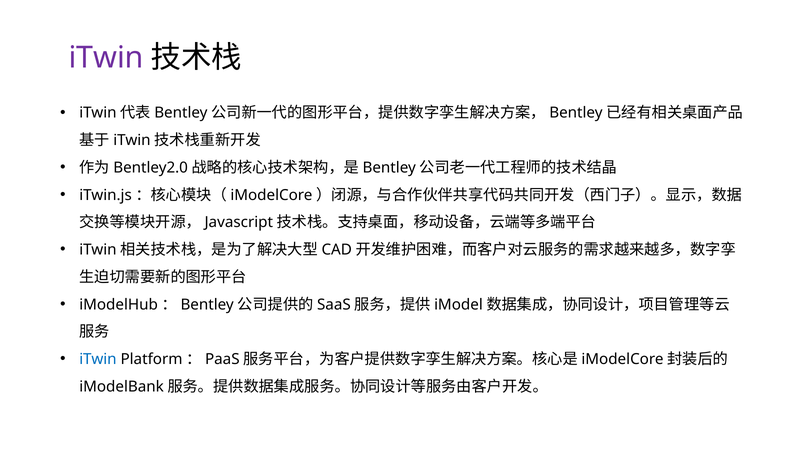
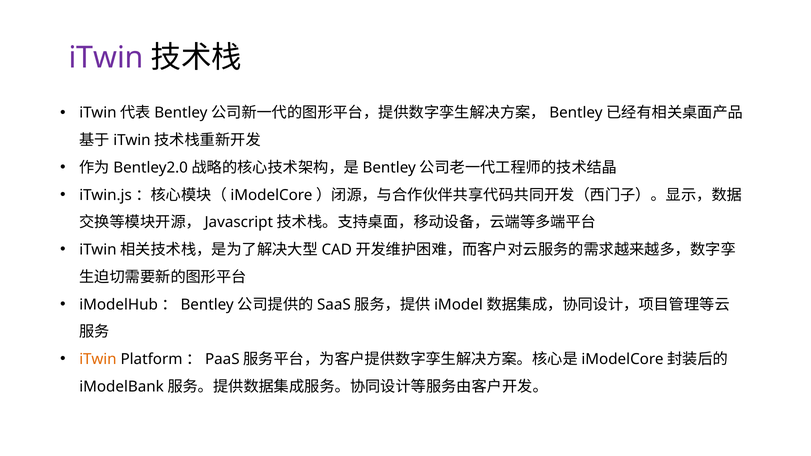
iTwin at (98, 359) colour: blue -> orange
